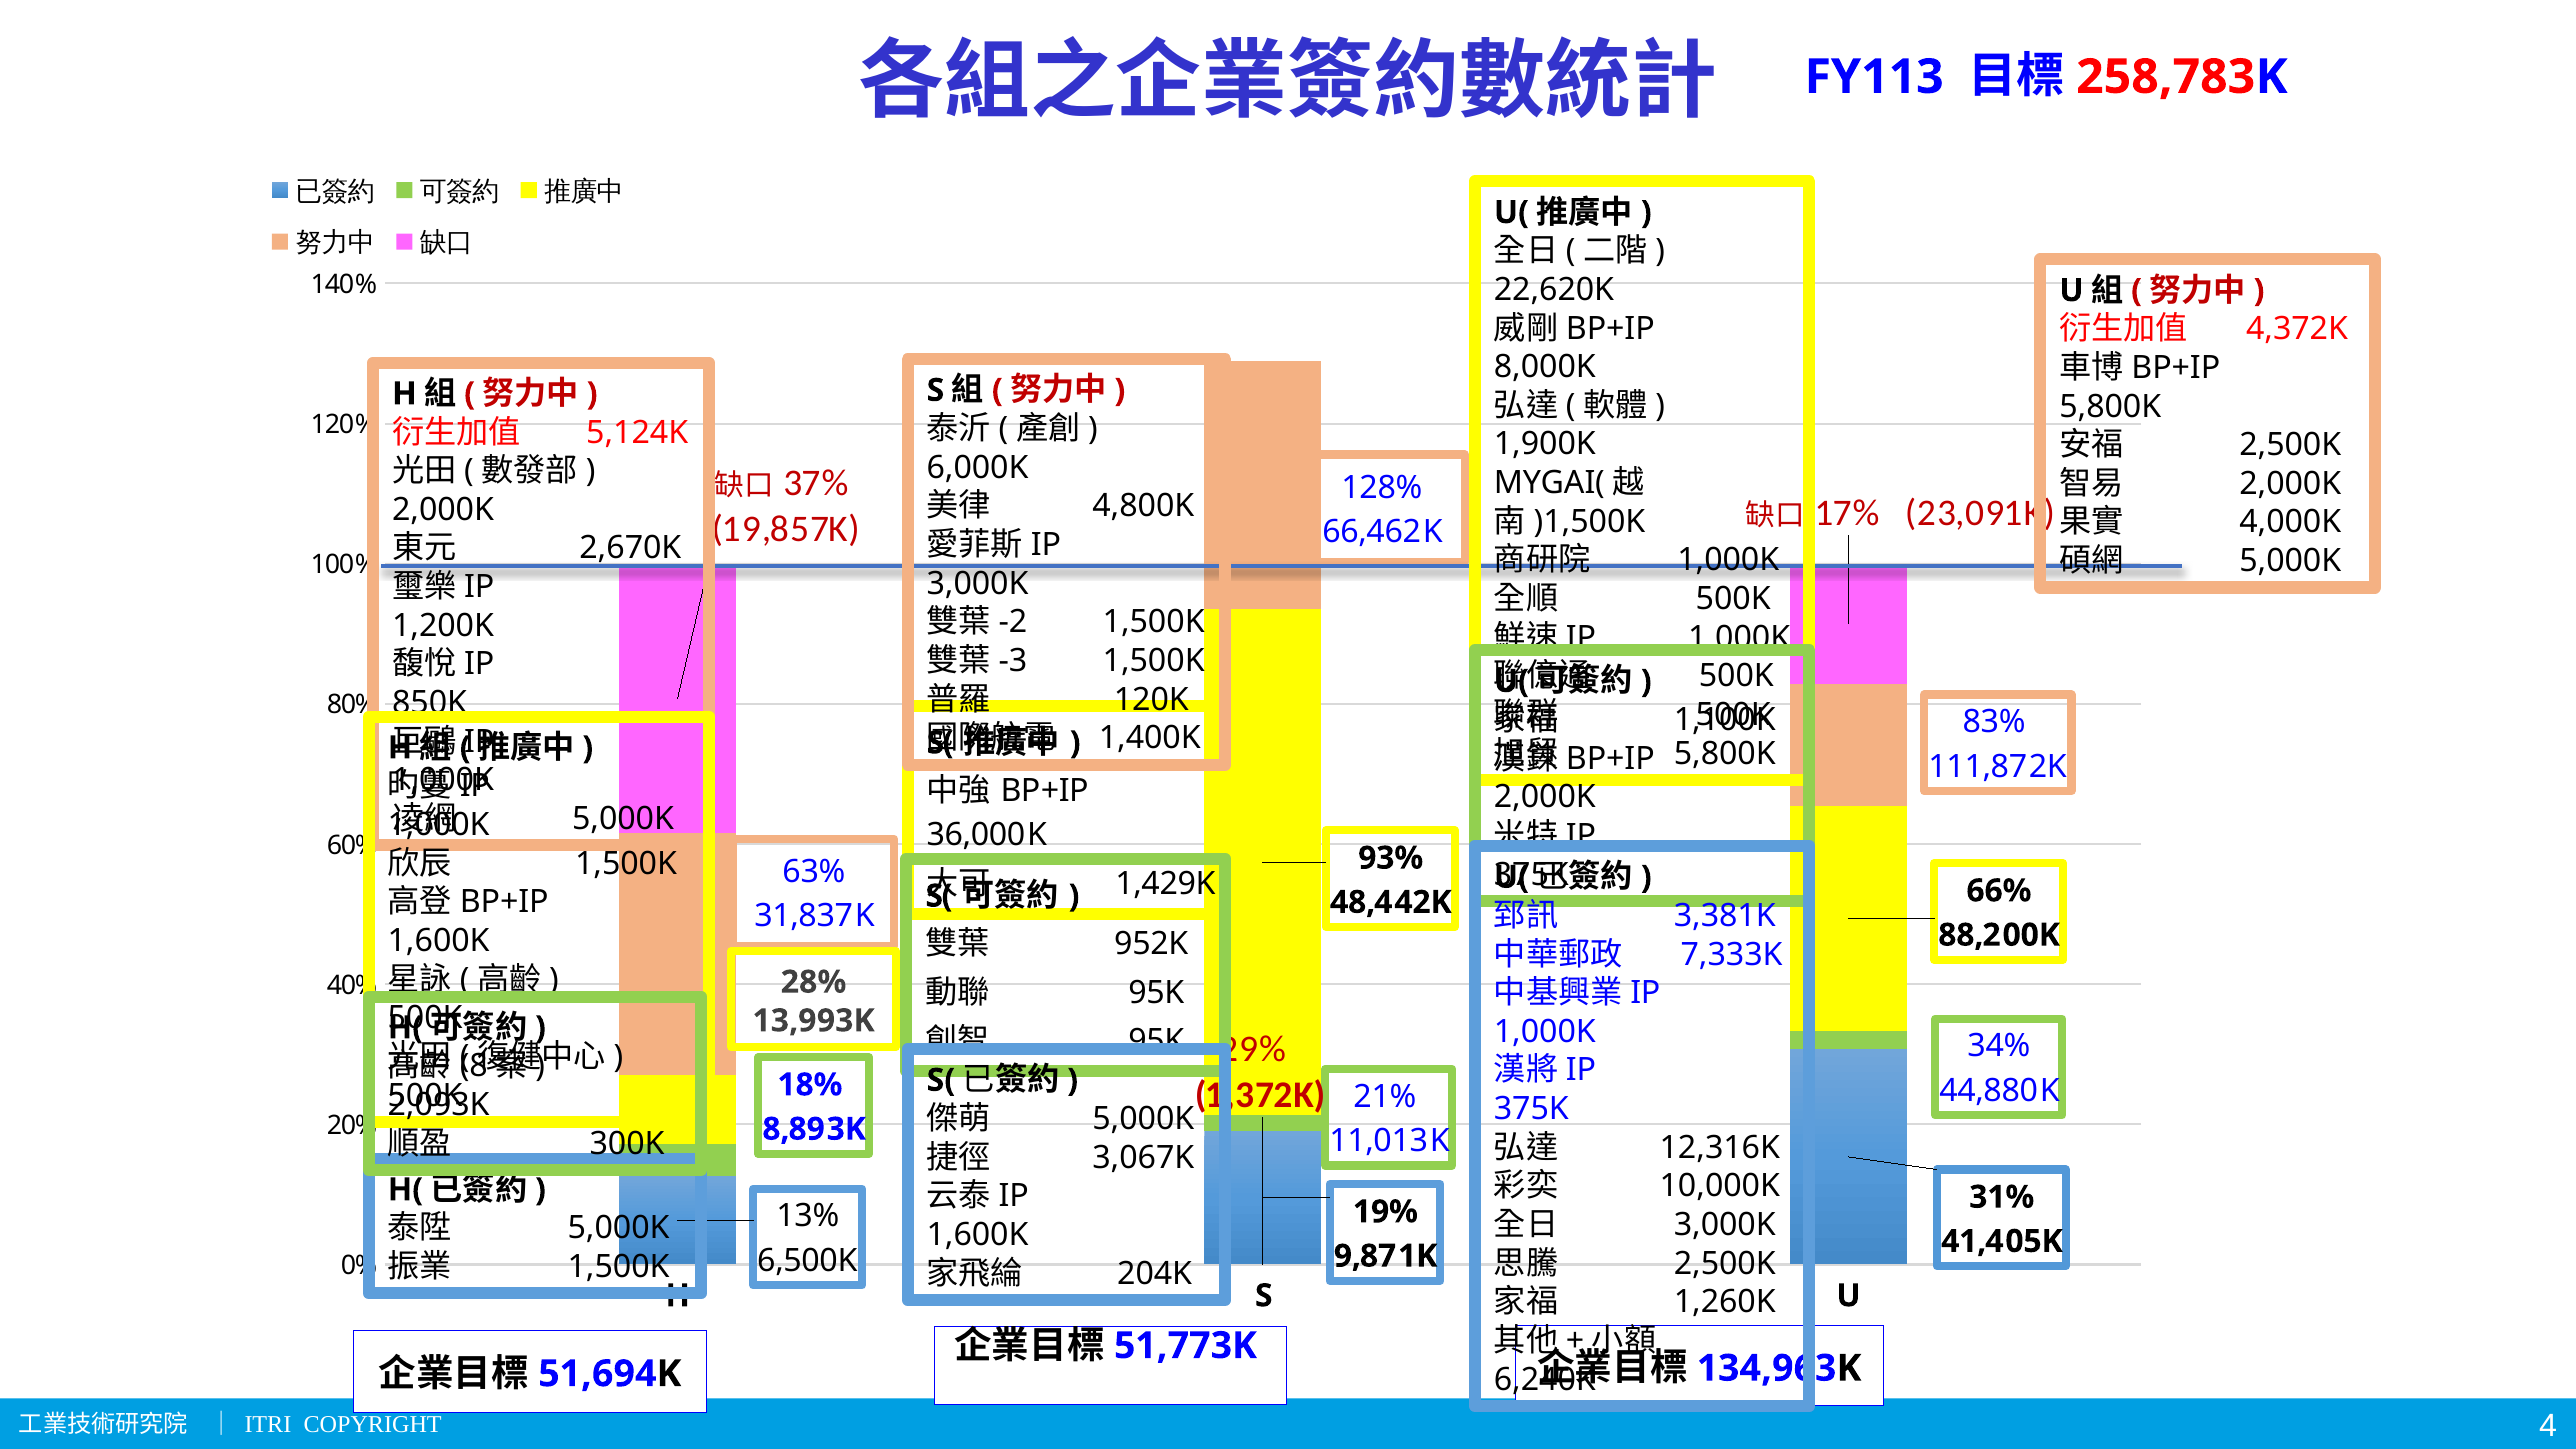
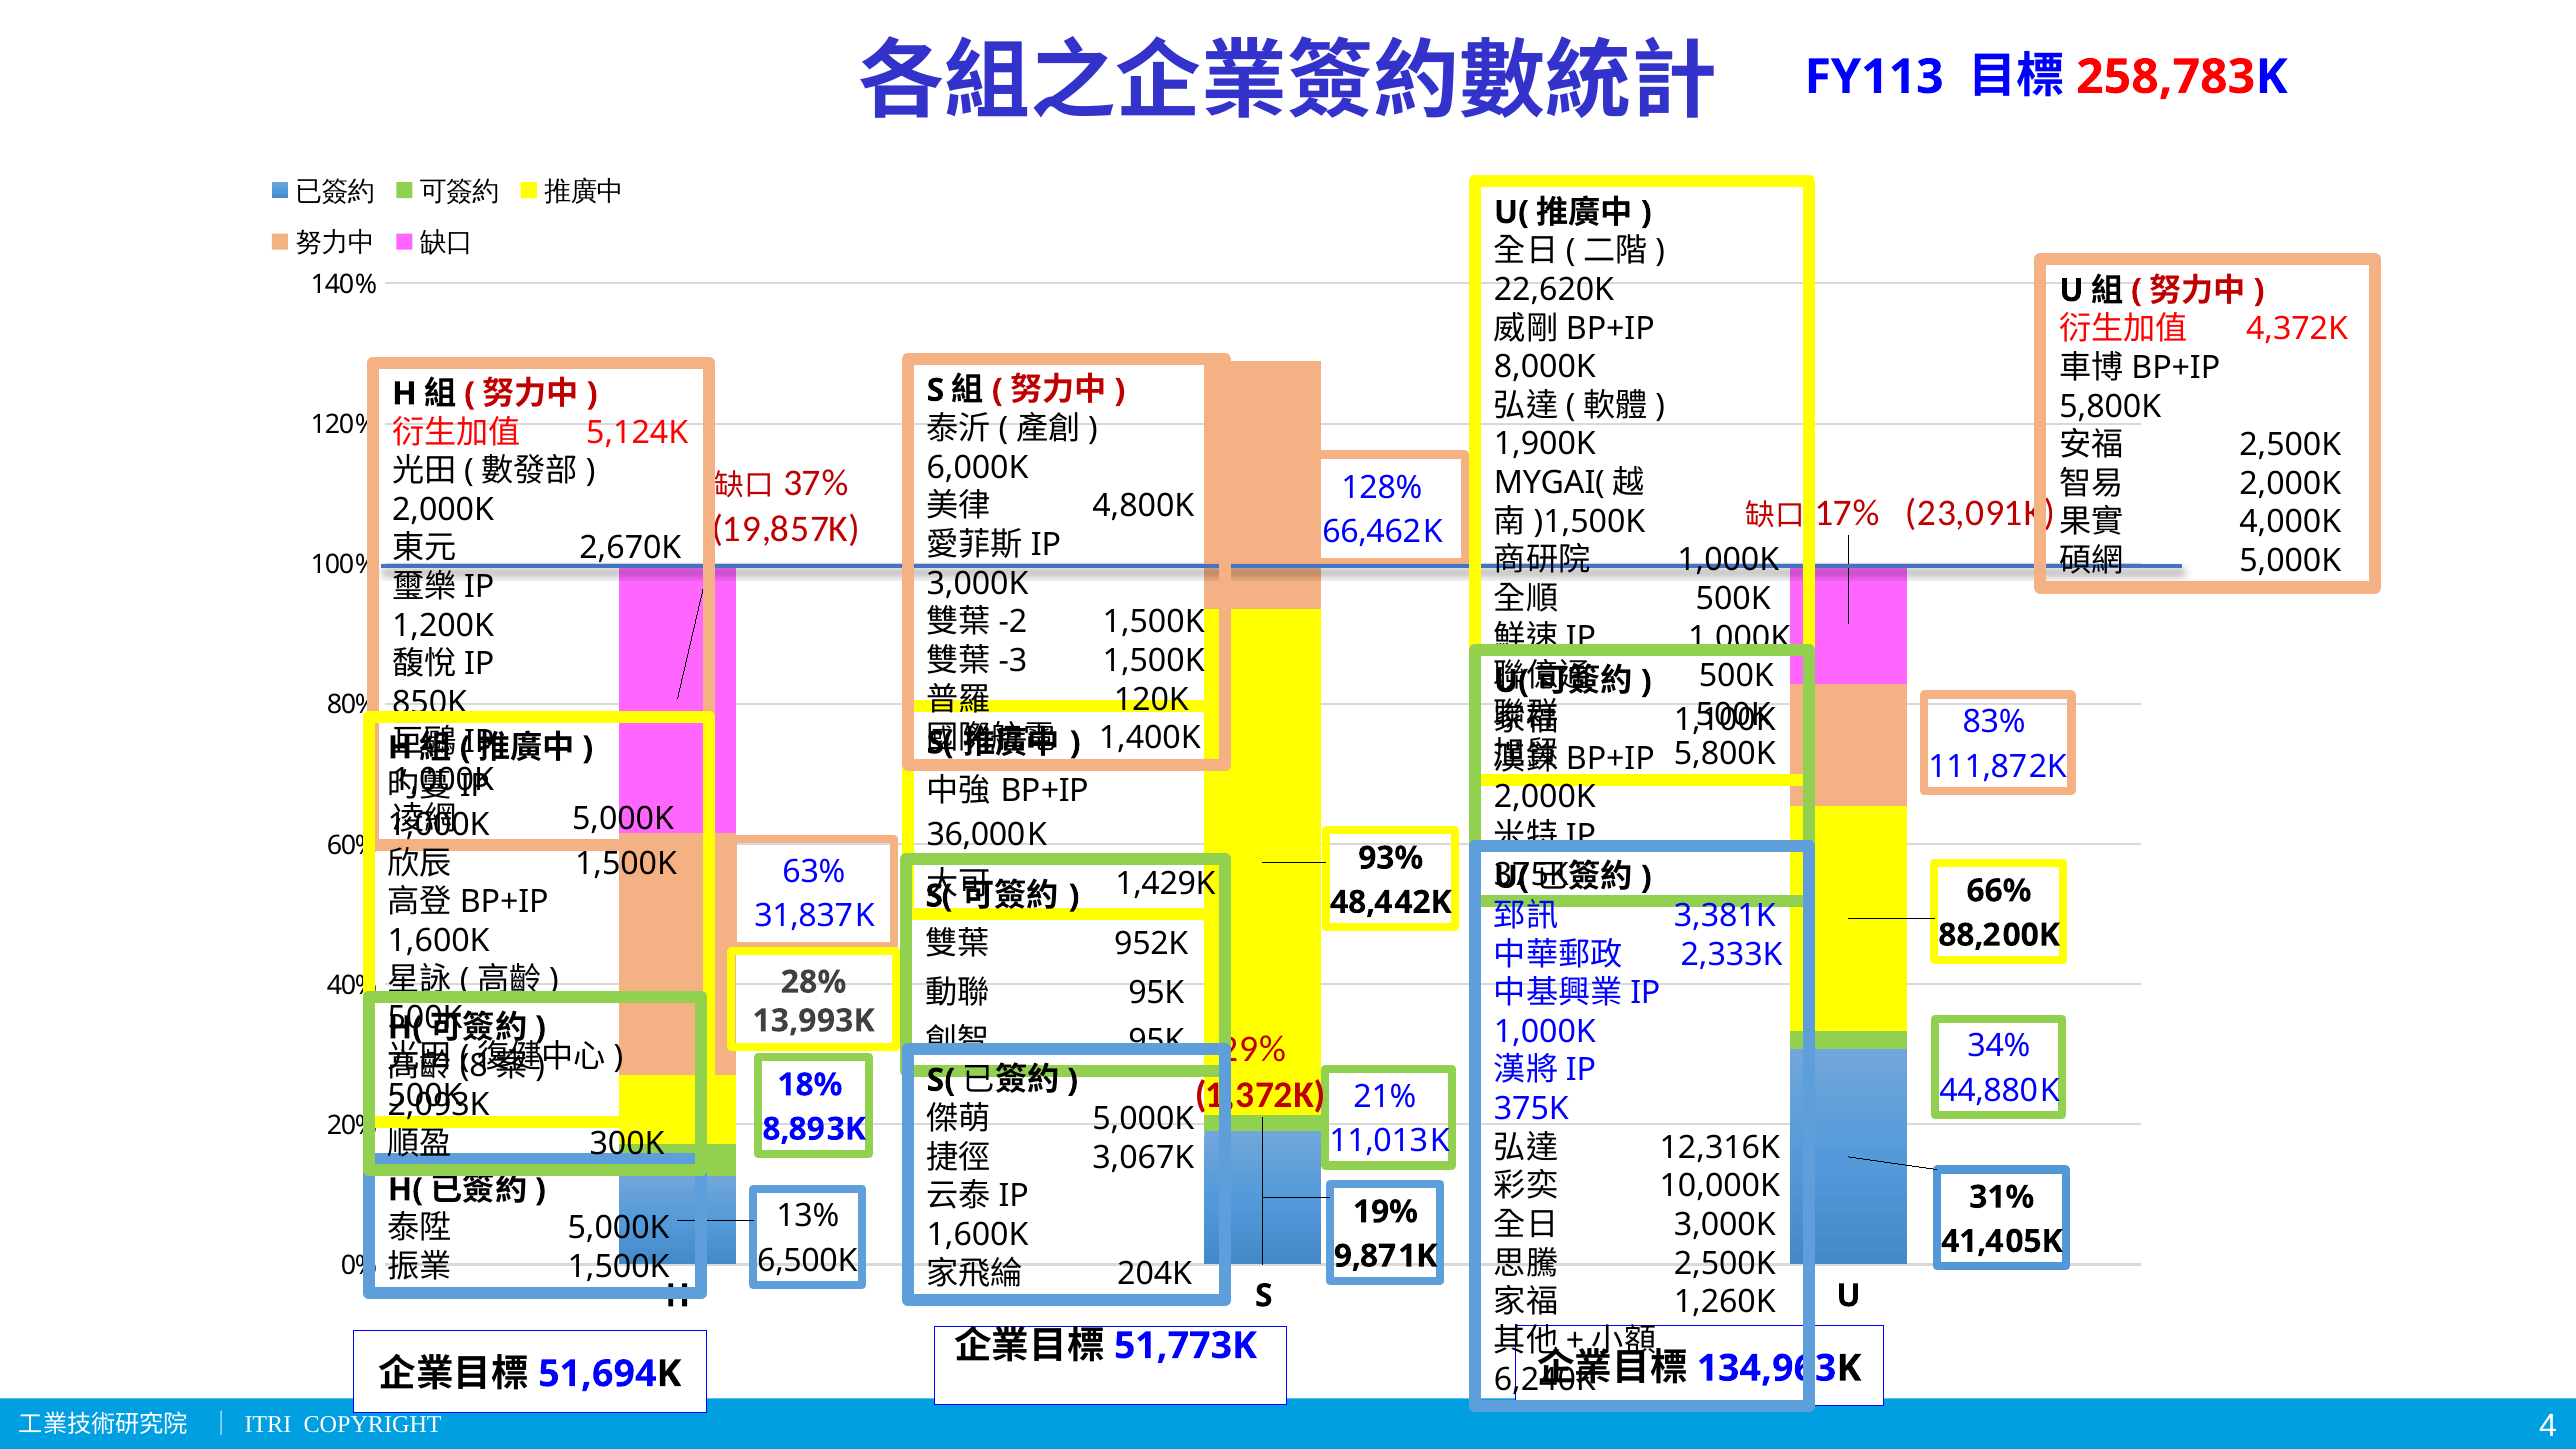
7,333K: 7,333K -> 2,333K
